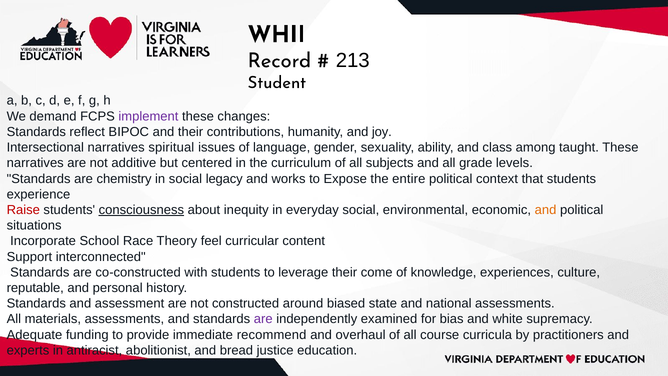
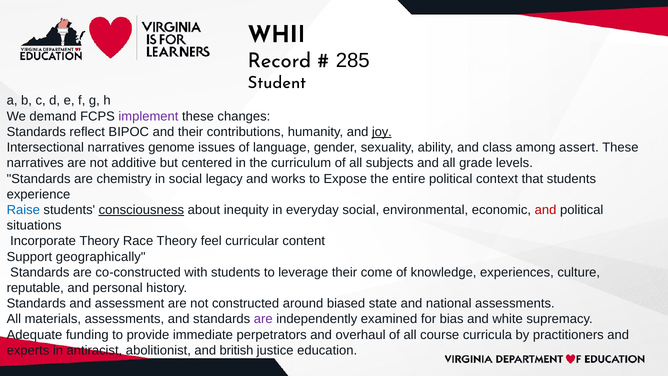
213: 213 -> 285
joy underline: none -> present
spiritual: spiritual -> genome
taught: taught -> assert
Raise colour: red -> blue
and at (546, 210) colour: orange -> red
Incorporate School: School -> Theory
interconnected: interconnected -> geographically
recommend: recommend -> perpetrators
bread: bread -> british
